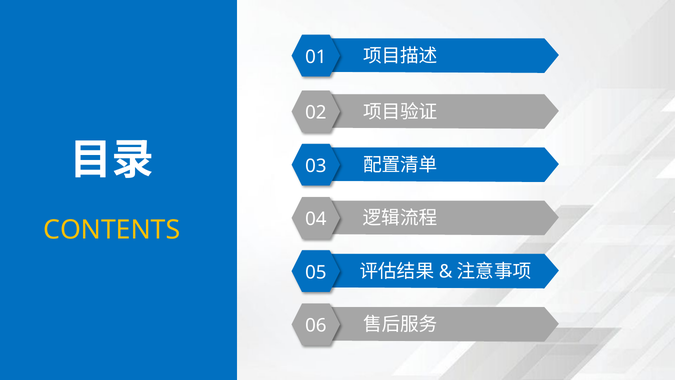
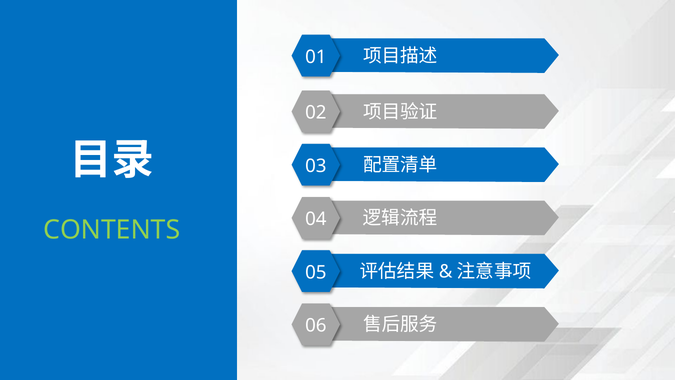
CONTENTS colour: yellow -> light green
